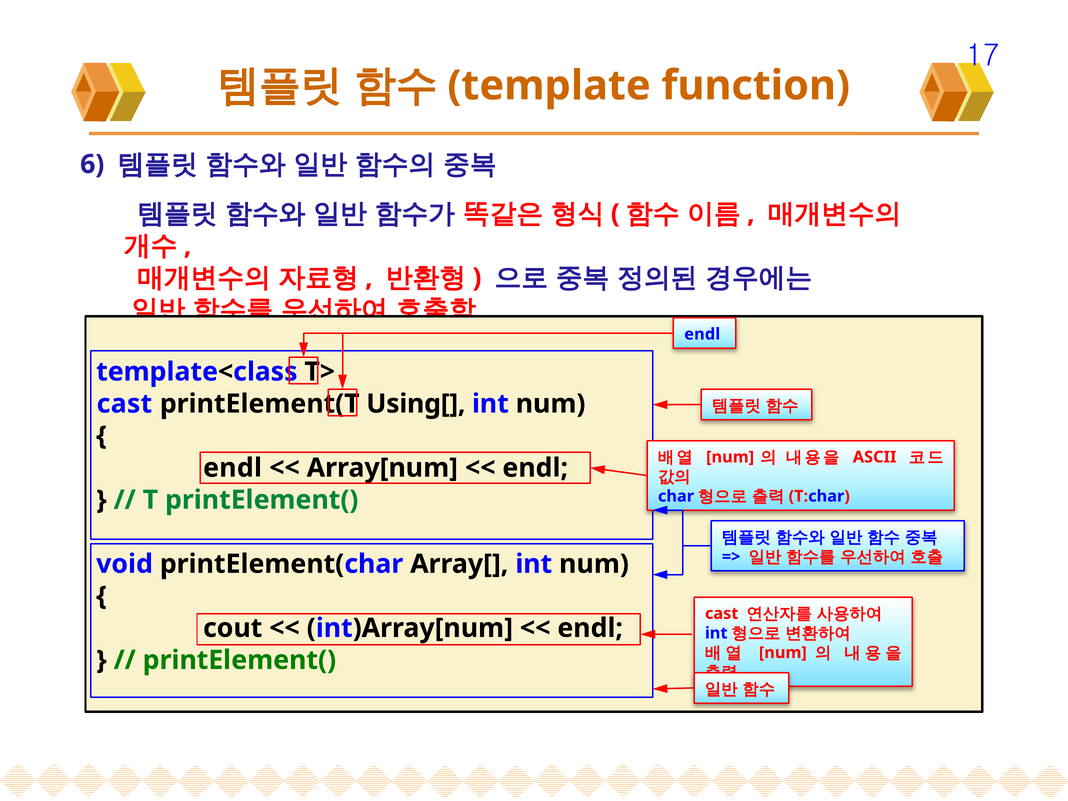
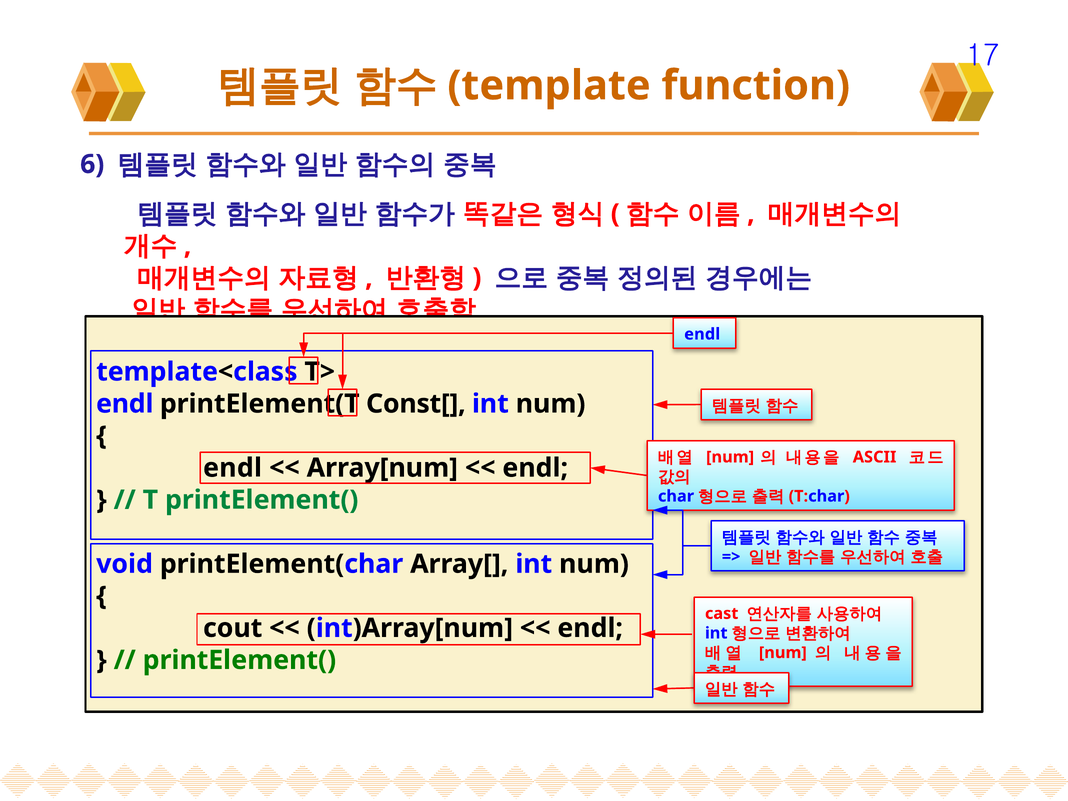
cast at (124, 404): cast -> endl
Using[: Using[ -> Const[
